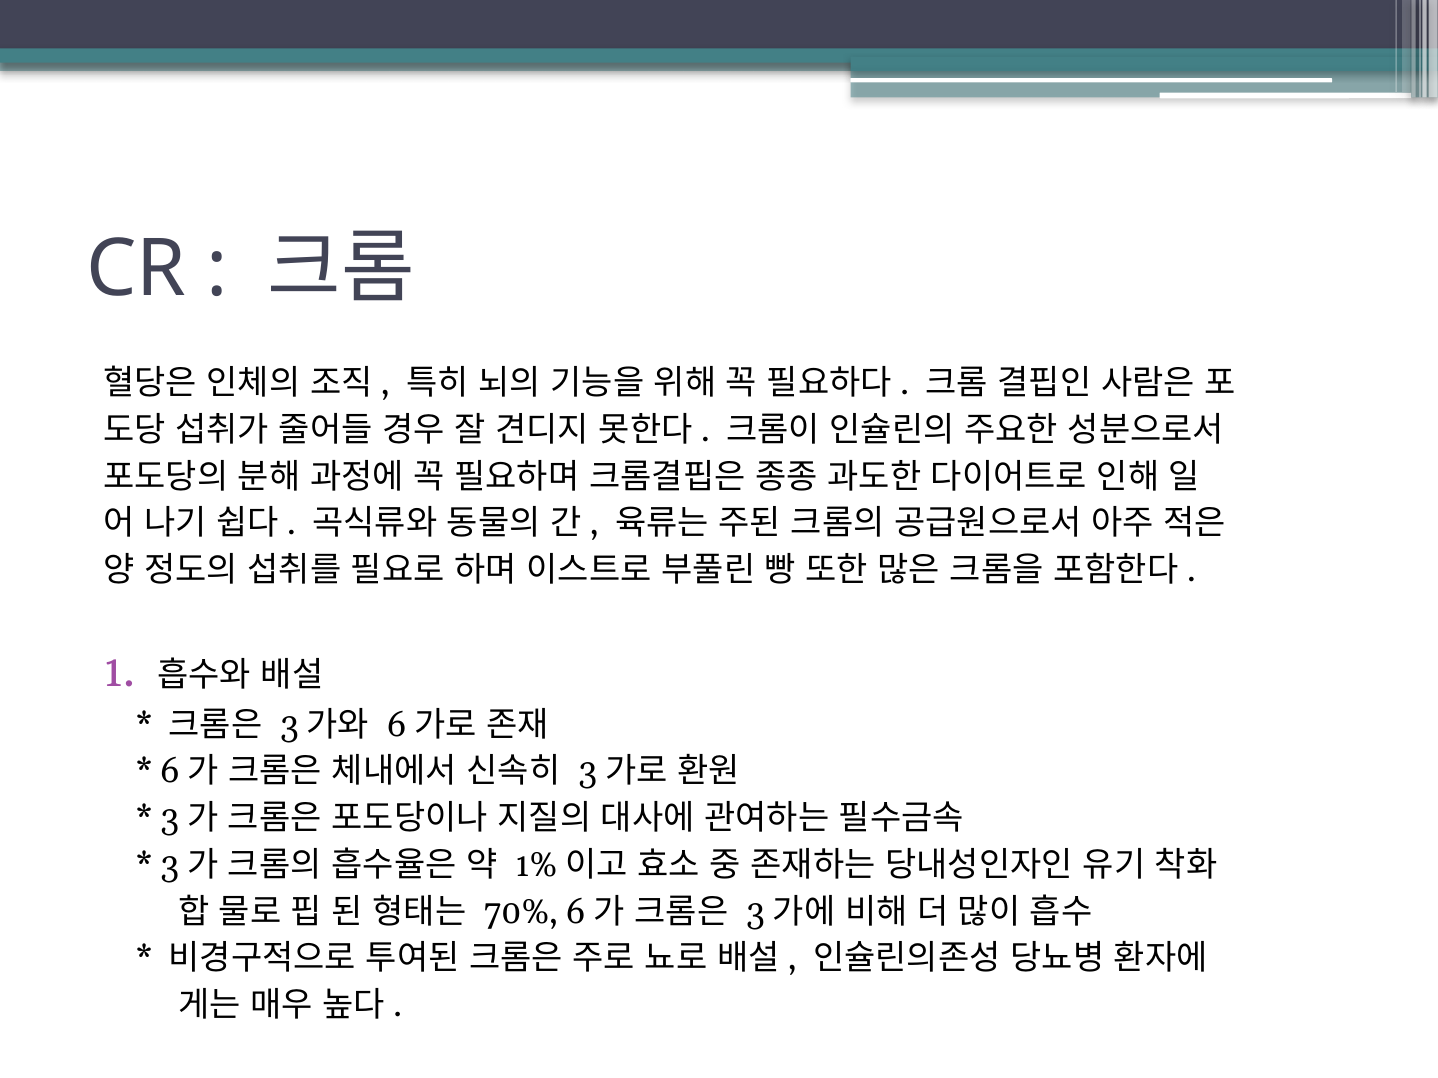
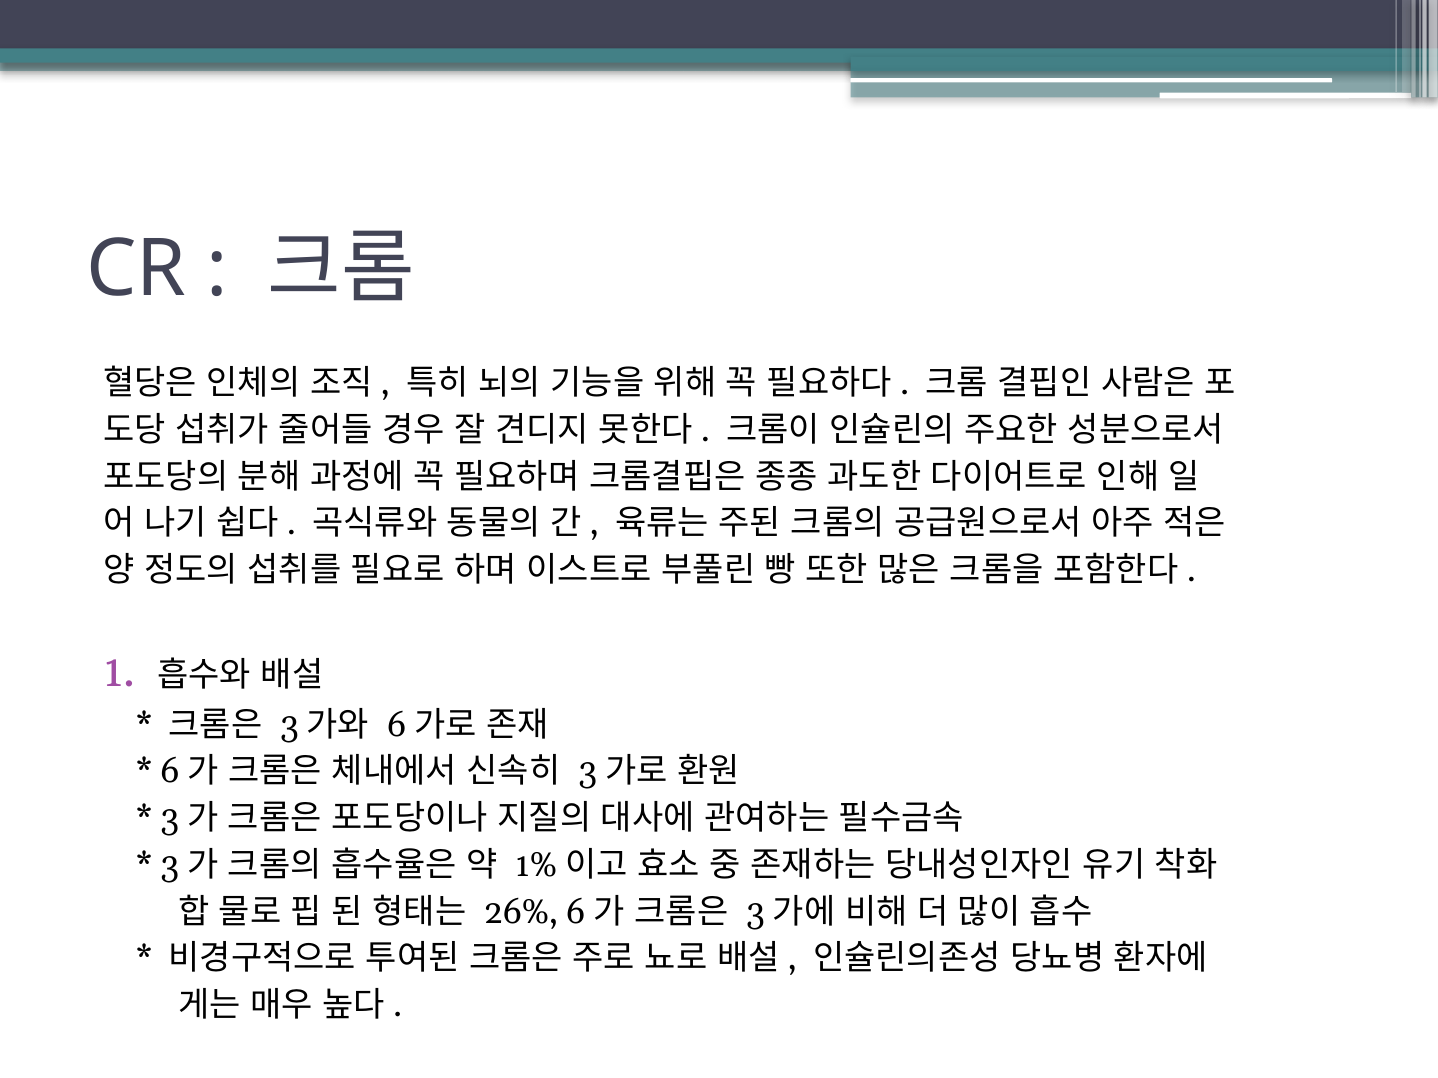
70%: 70% -> 26%
